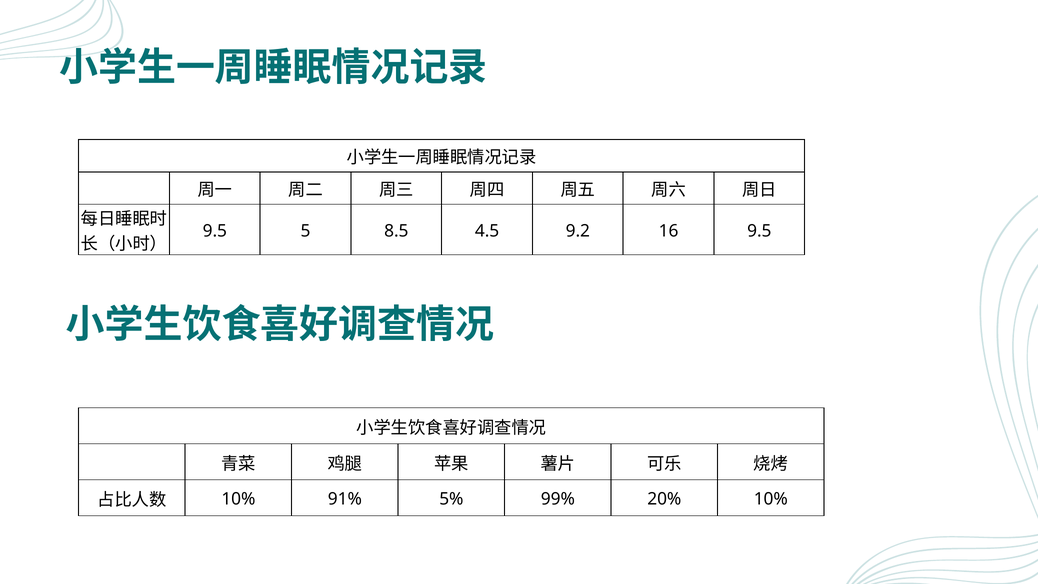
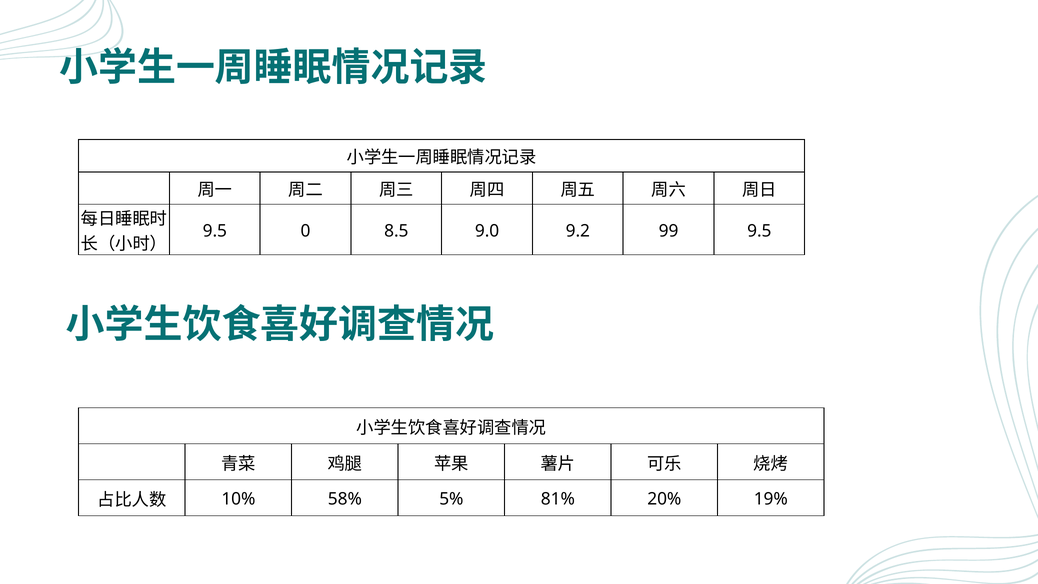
5: 5 -> 0
4.5: 4.5 -> 9.0
16: 16 -> 99
91%: 91% -> 58%
99%: 99% -> 81%
20% 10%: 10% -> 19%
